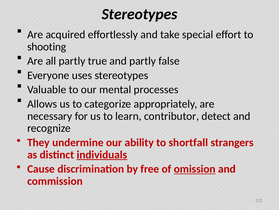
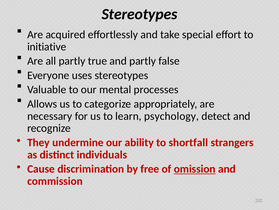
shooting: shooting -> initiative
contributor: contributor -> psychology
individuals underline: present -> none
